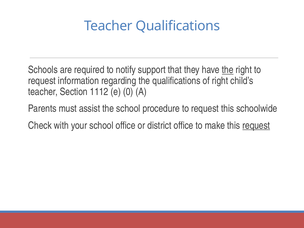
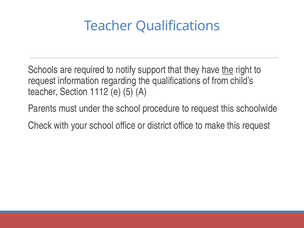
of right: right -> from
0: 0 -> 5
assist: assist -> under
request at (256, 125) underline: present -> none
